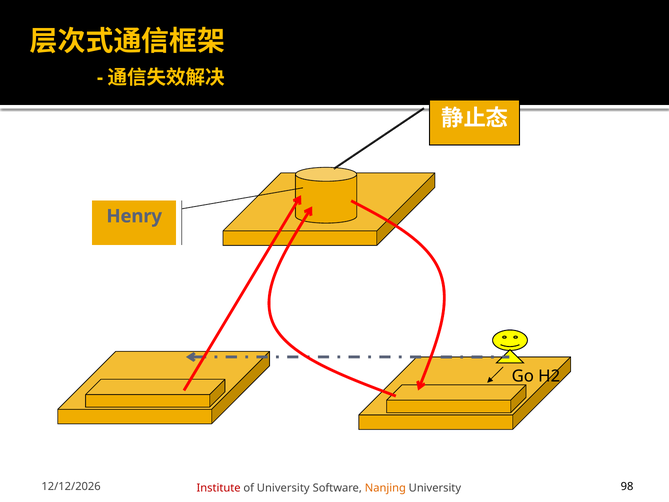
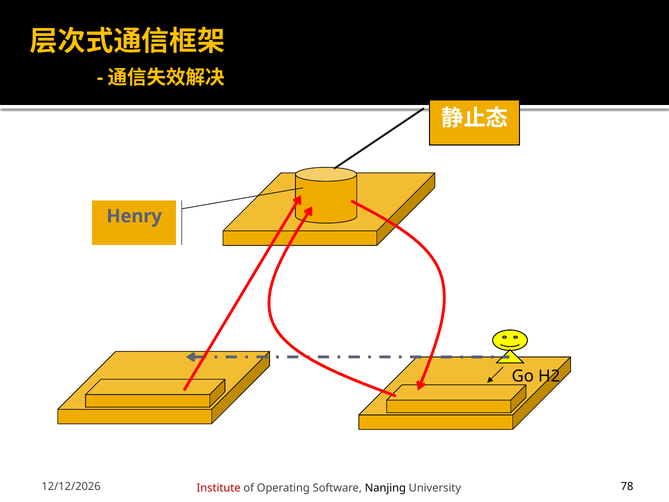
of University: University -> Operating
Nanjing colour: orange -> black
98: 98 -> 78
